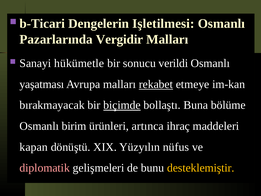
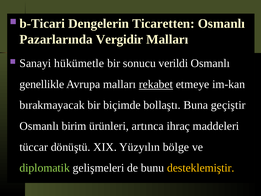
Işletilmesi: Işletilmesi -> Ticaretten
yaşatması: yaşatması -> genellikle
biçimde underline: present -> none
bölüme: bölüme -> geçiştir
kapan: kapan -> tüccar
nüfus: nüfus -> bölge
diplomatik colour: pink -> light green
